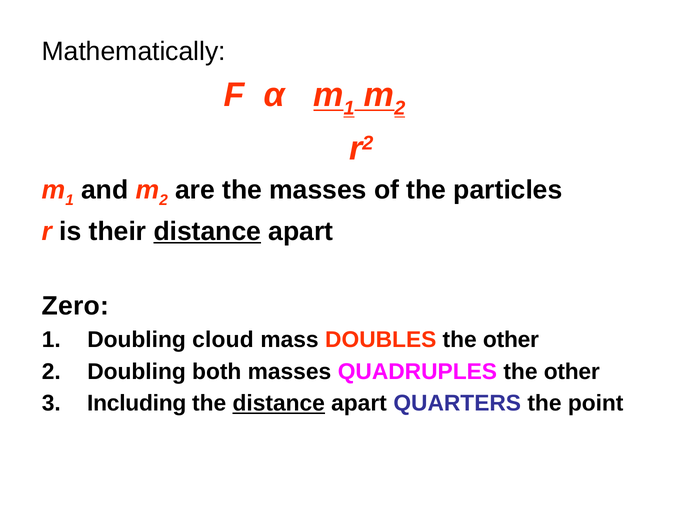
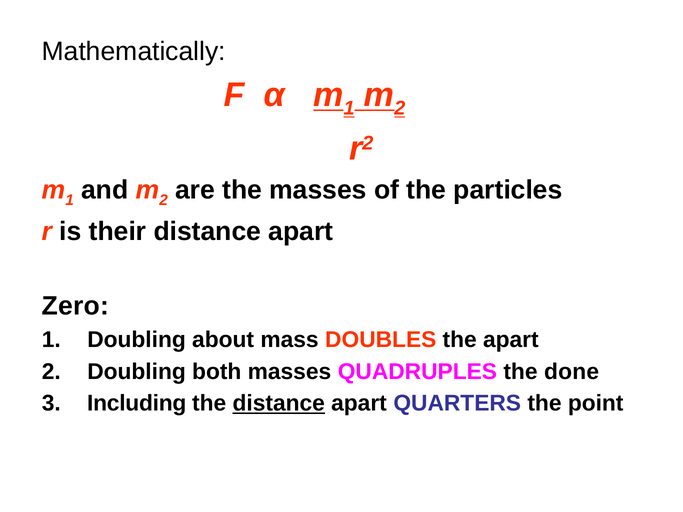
distance at (207, 232) underline: present -> none
cloud: cloud -> about
DOUBLES the other: other -> apart
QUADRUPLES the other: other -> done
